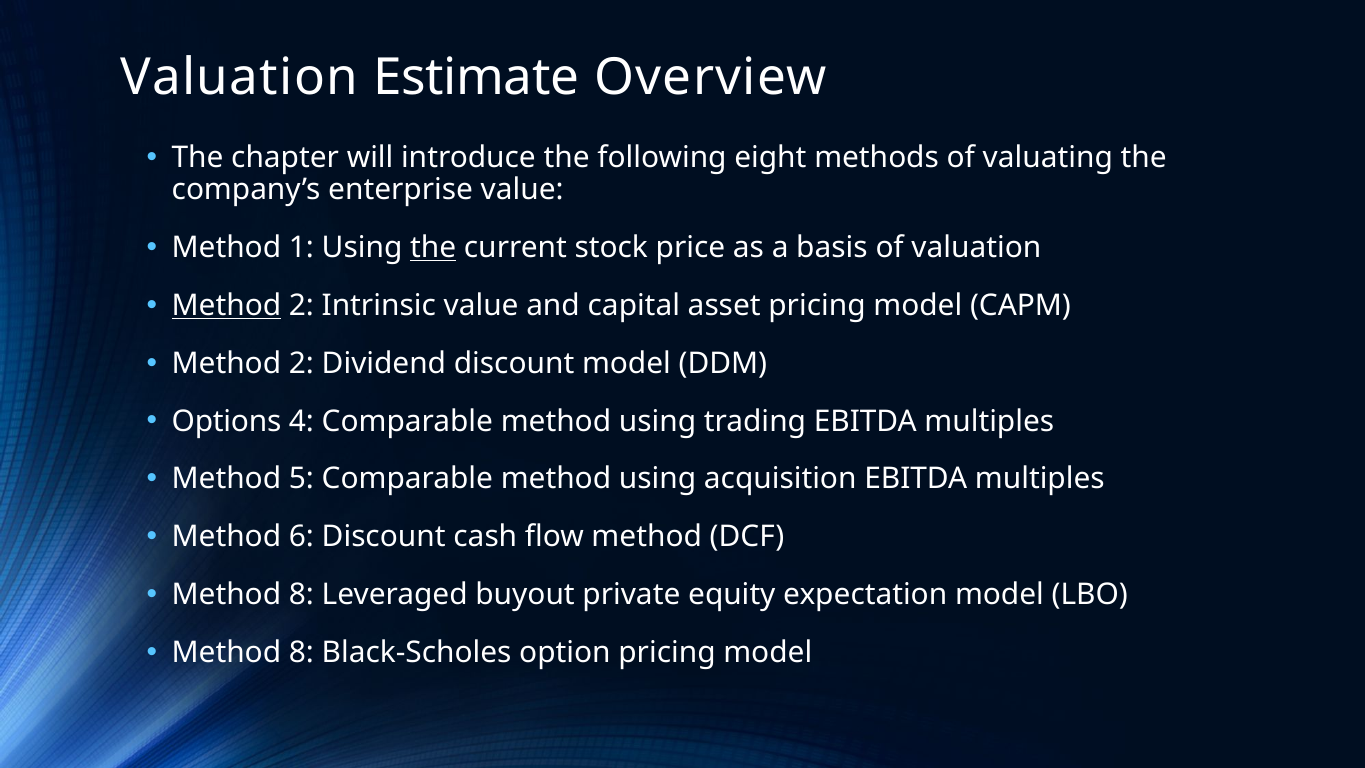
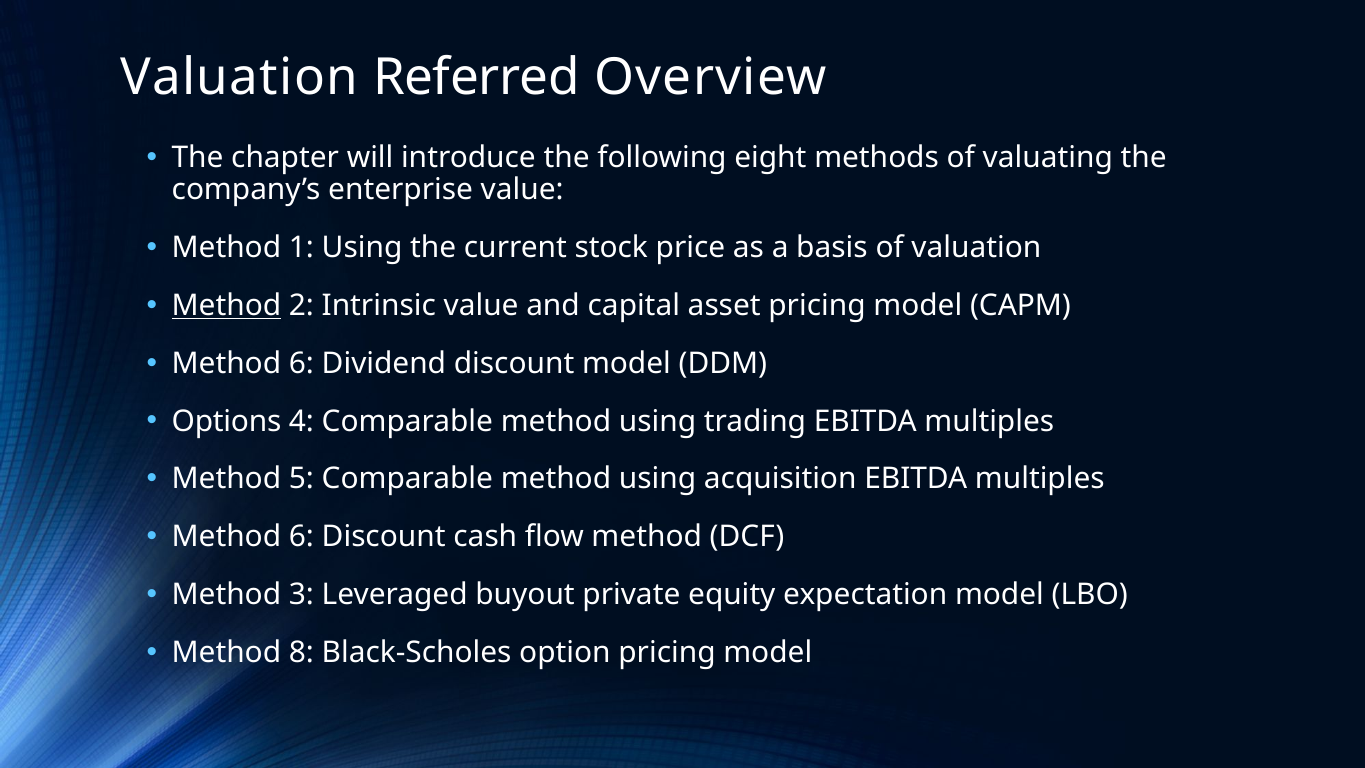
Estimate: Estimate -> Referred
the at (433, 248) underline: present -> none
2 at (301, 363): 2 -> 6
8 at (301, 595): 8 -> 3
